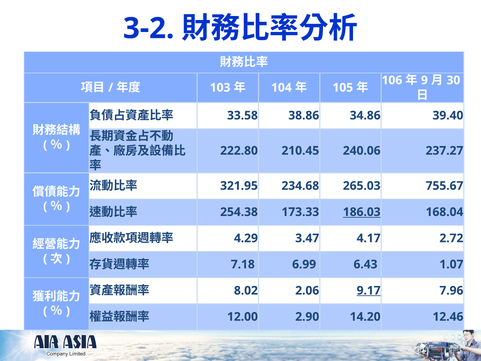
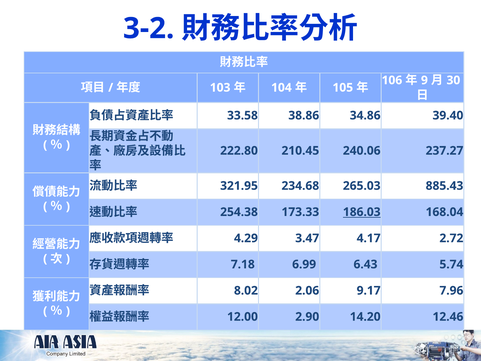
755.67: 755.67 -> 885.43
1.07: 1.07 -> 5.74
9.17 underline: present -> none
